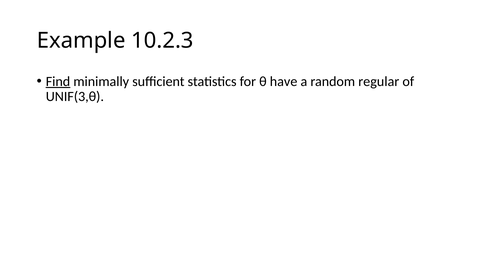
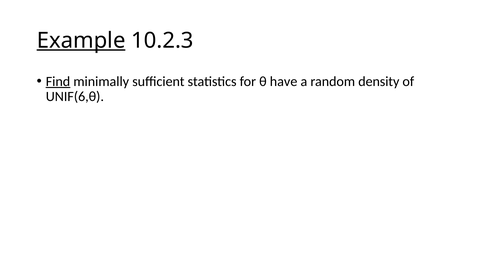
Example underline: none -> present
regular: regular -> density
UNIF(3,θ: UNIF(3,θ -> UNIF(6,θ
